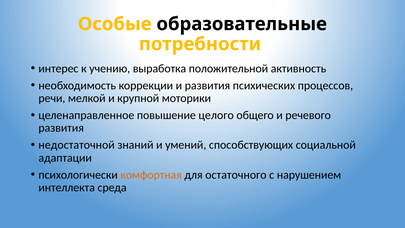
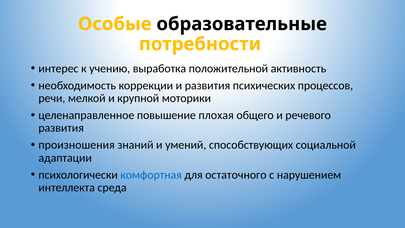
целого: целого -> плохая
недостаточной: недостаточной -> произношения
комфортная colour: orange -> blue
